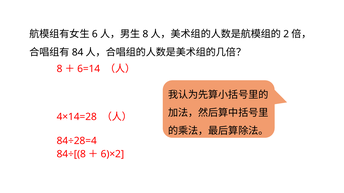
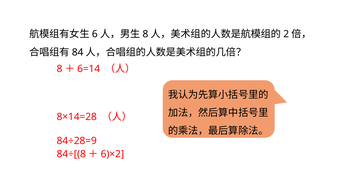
4×14=28: 4×14=28 -> 8×14=28
84÷28=4: 84÷28=4 -> 84÷28=9
